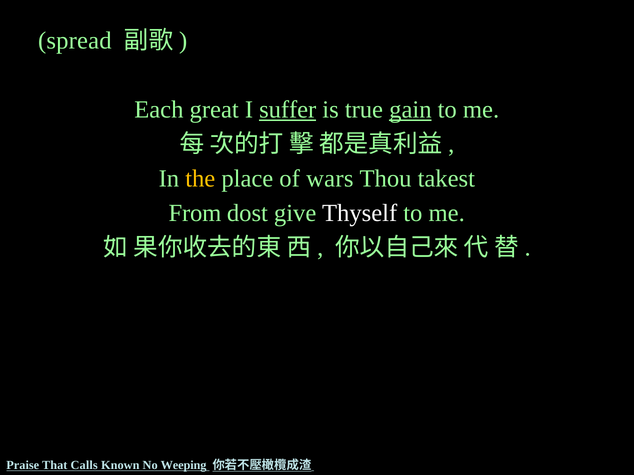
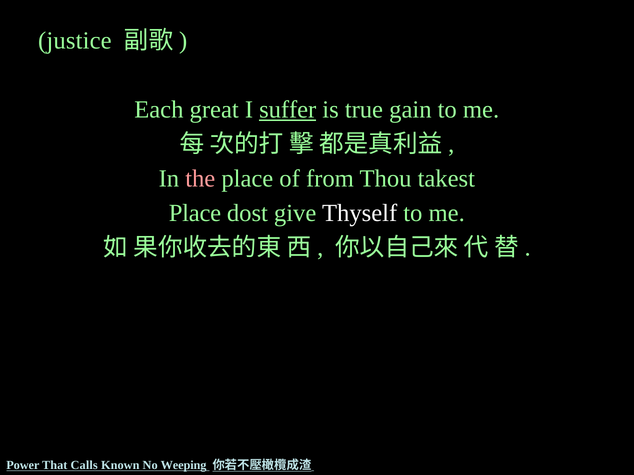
spread: spread -> justice
gain underline: present -> none
the colour: yellow -> pink
wars: wars -> from
From at (195, 214): From -> Place
Praise: Praise -> Power
